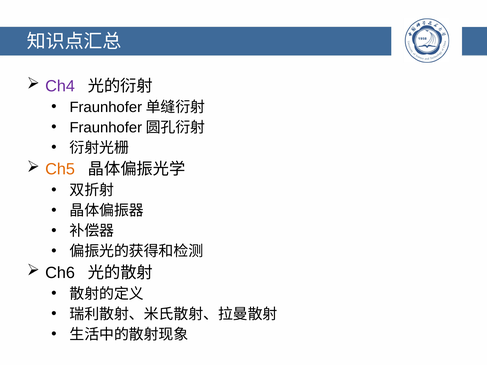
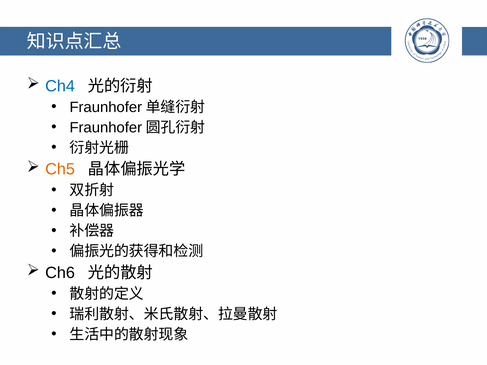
Ch4 colour: purple -> blue
